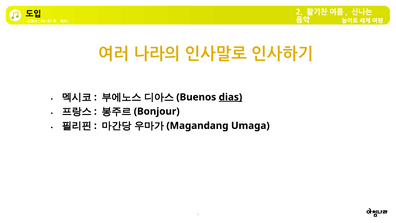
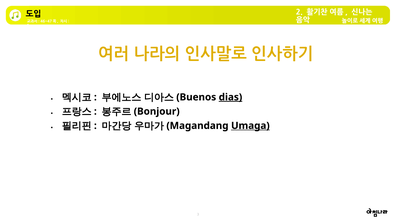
Umaga underline: none -> present
